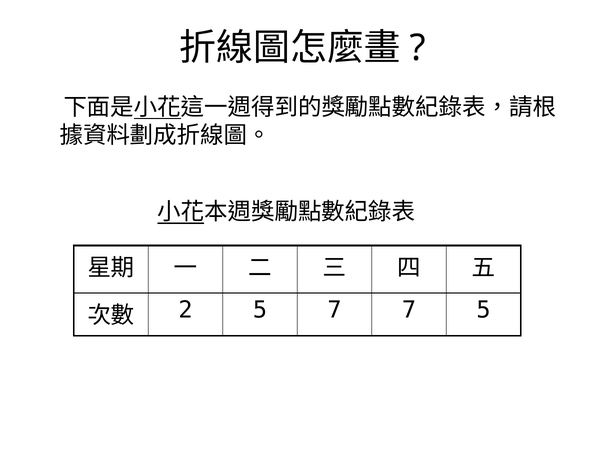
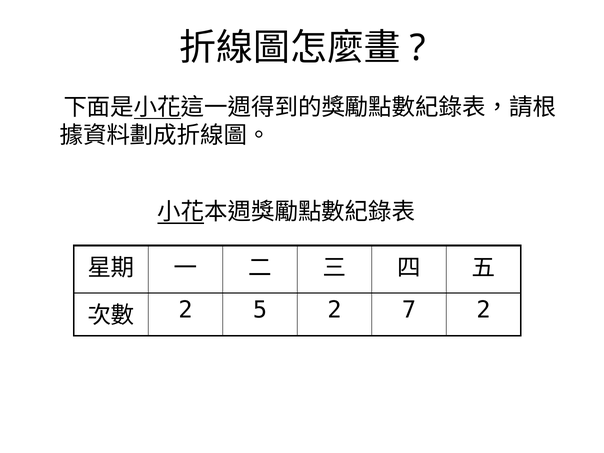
5 7: 7 -> 2
7 5: 5 -> 2
